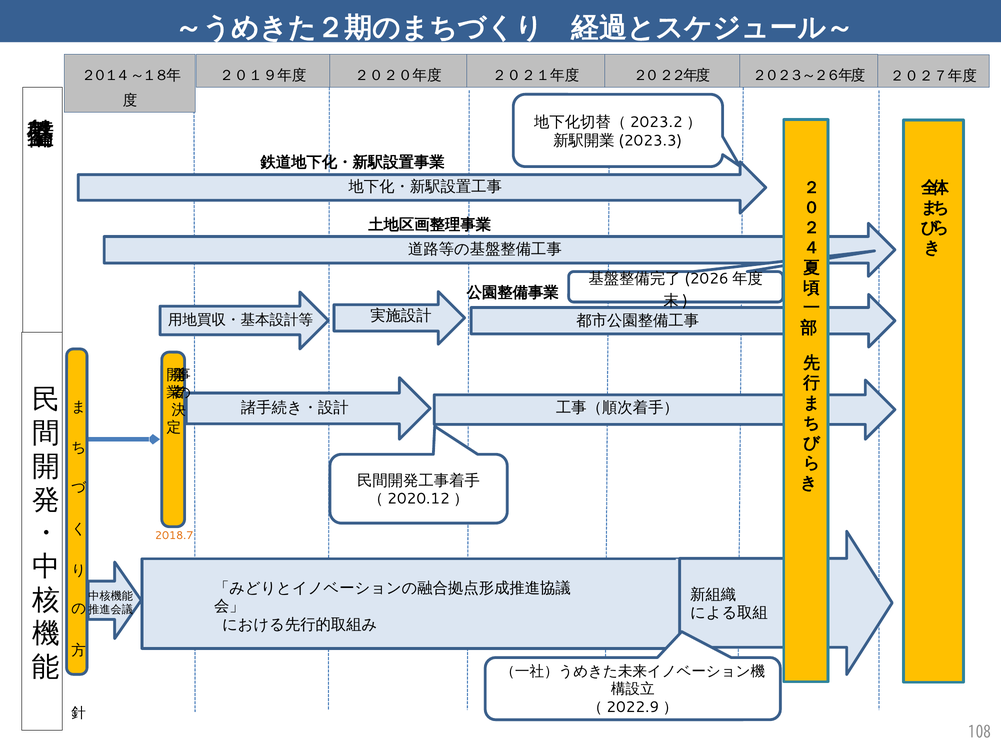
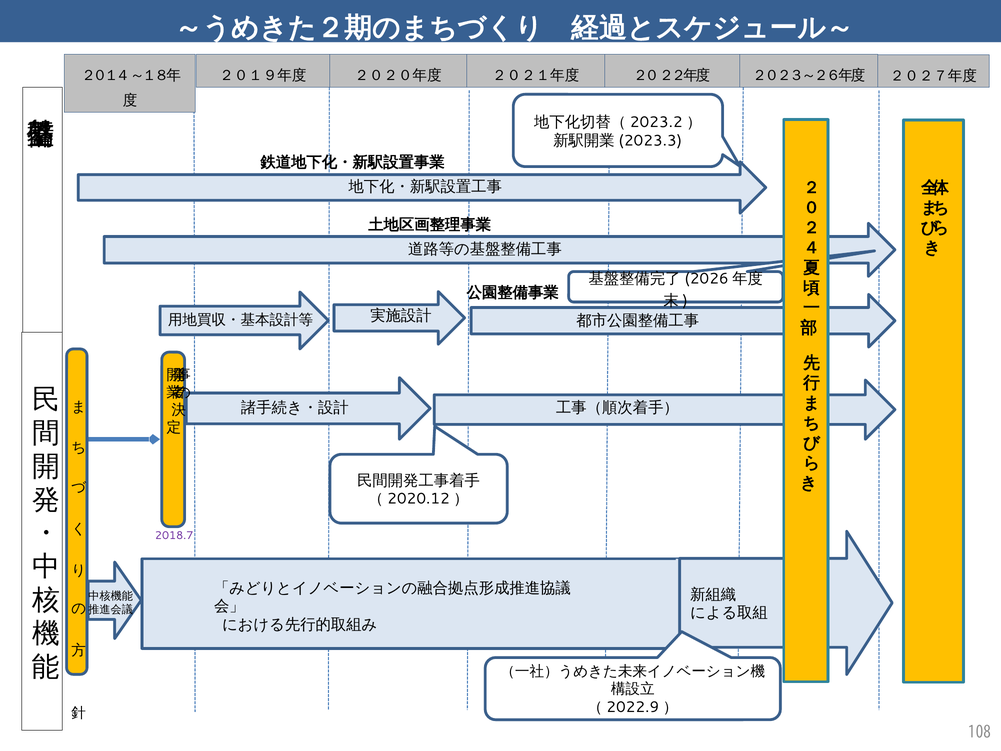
2018.7 colour: orange -> purple
